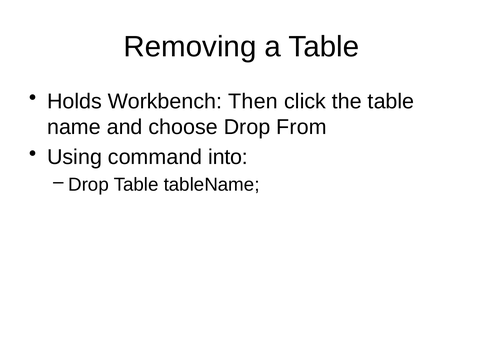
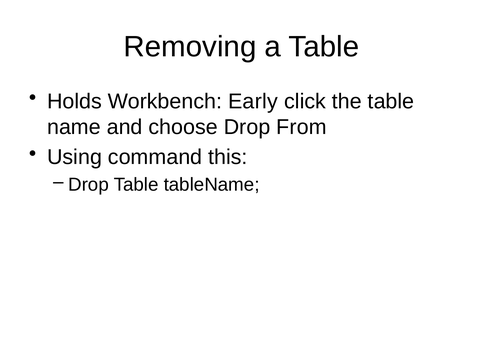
Then: Then -> Early
into: into -> this
